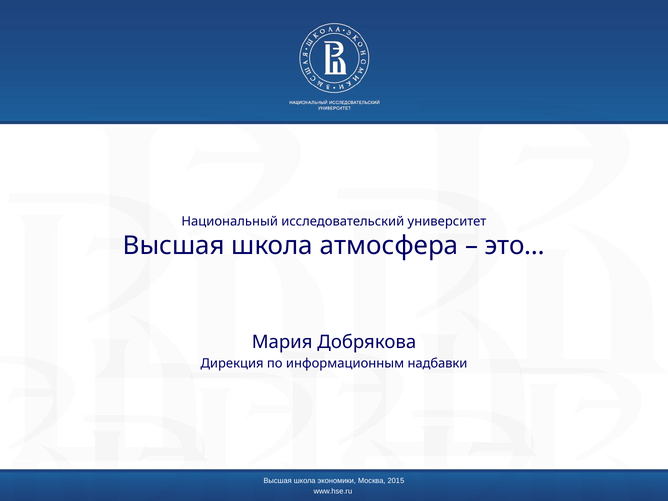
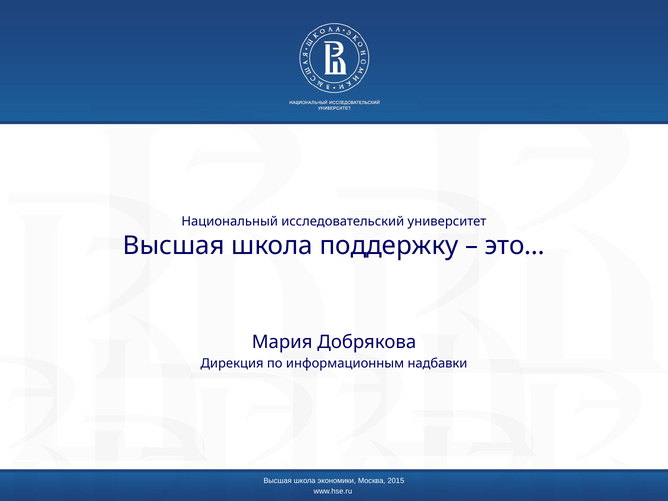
атмосфера: атмосфера -> поддержку
